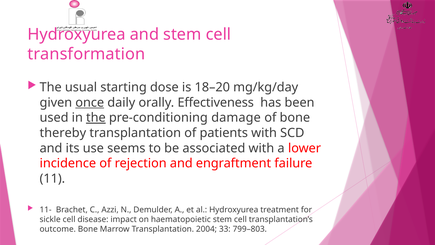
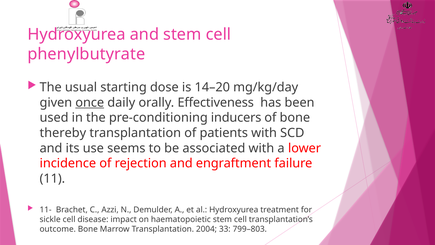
transformation: transformation -> phenylbutyrate
18–20: 18–20 -> 14–20
the at (96, 118) underline: present -> none
damage: damage -> inducers
